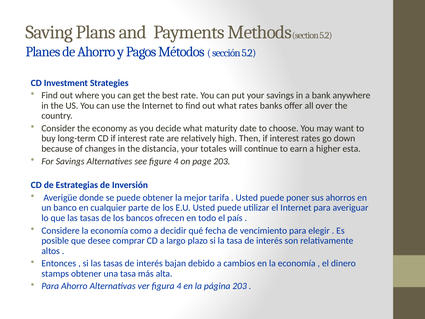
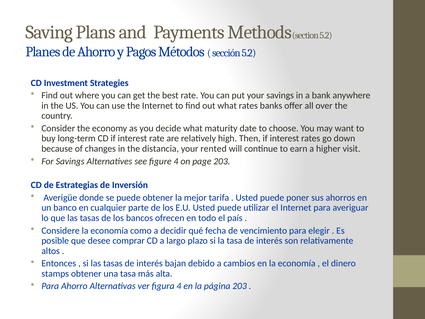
totales: totales -> rented
esta: esta -> visit
